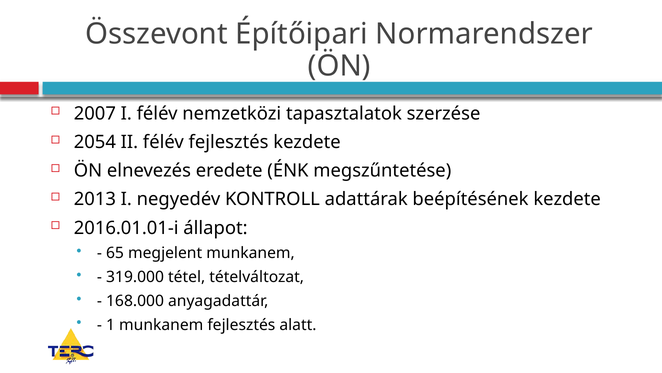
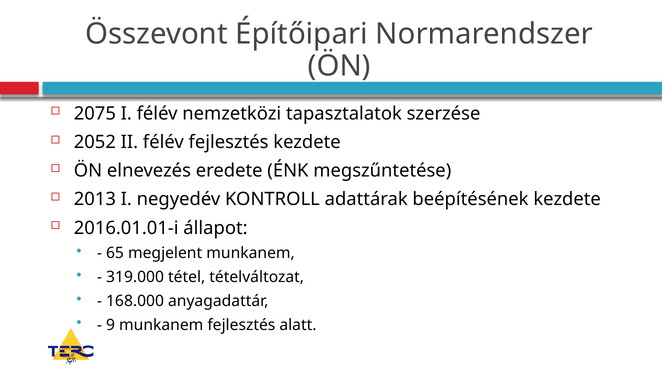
2007: 2007 -> 2075
2054: 2054 -> 2052
1: 1 -> 9
